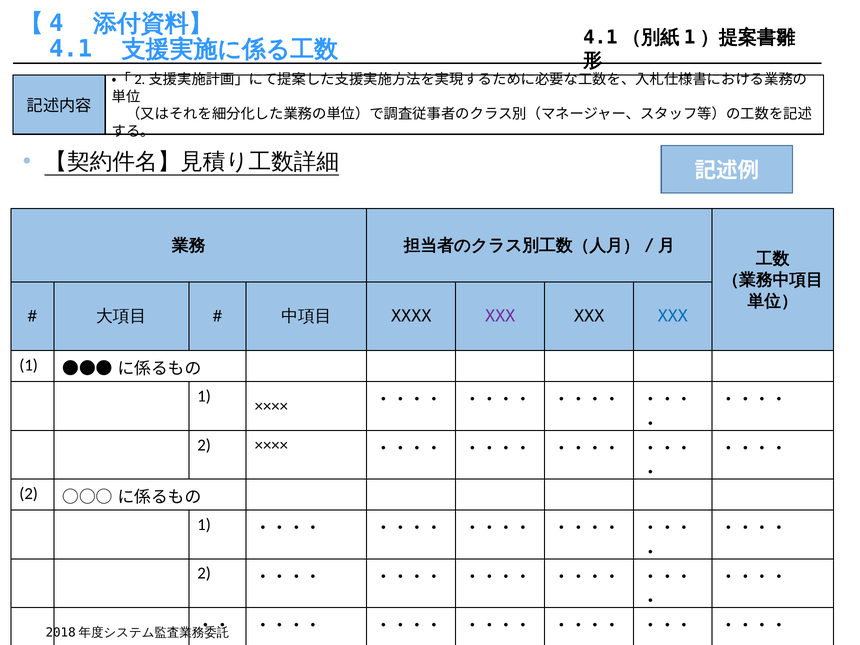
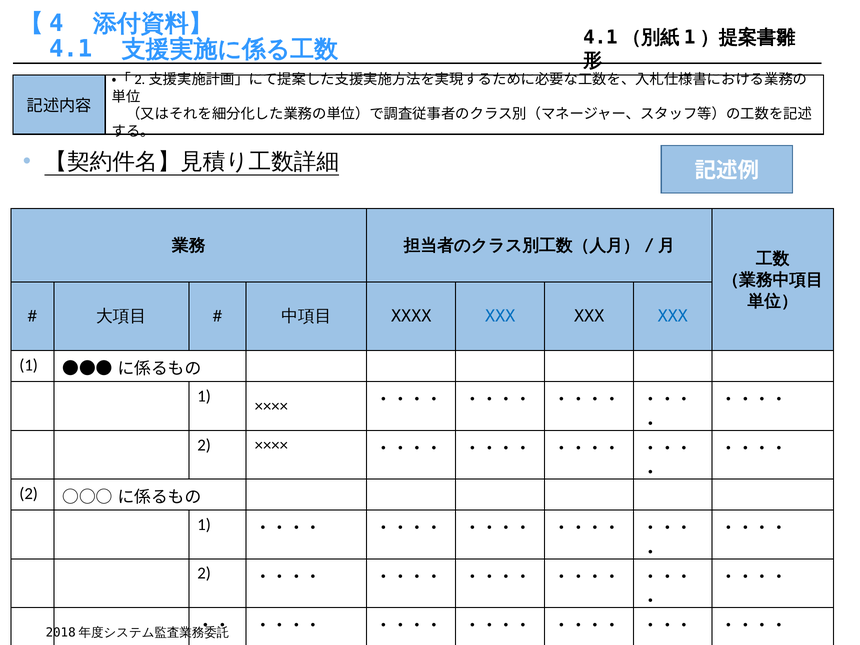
XXX at (500, 316) colour: purple -> blue
